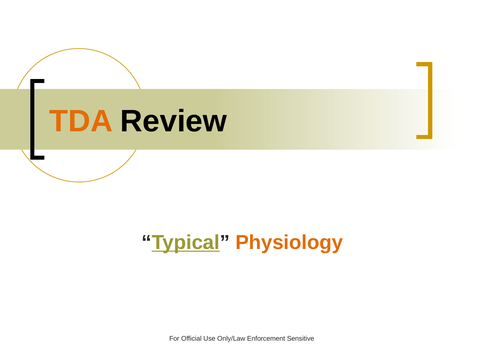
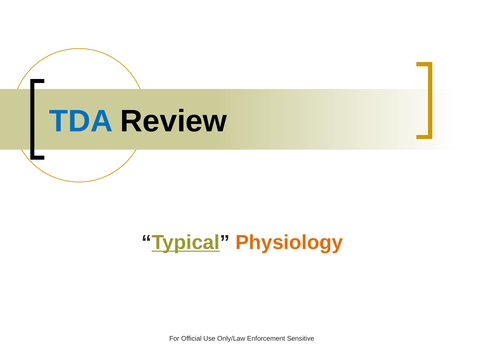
TDA colour: orange -> blue
